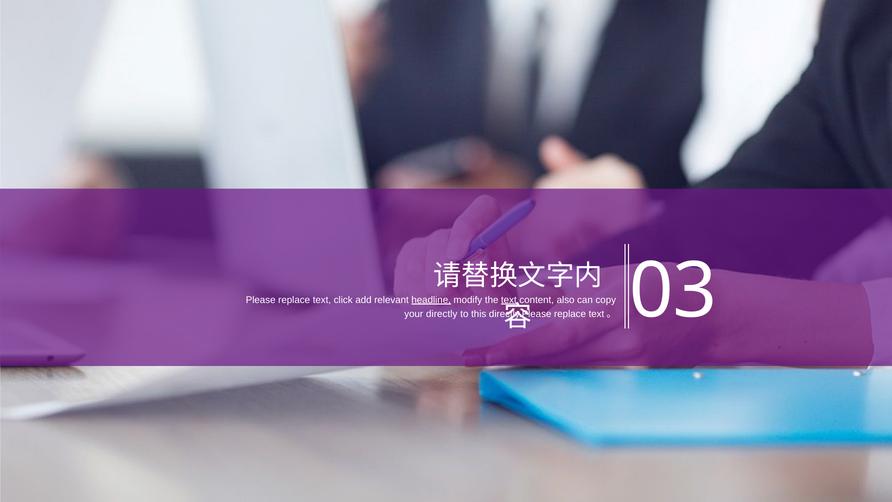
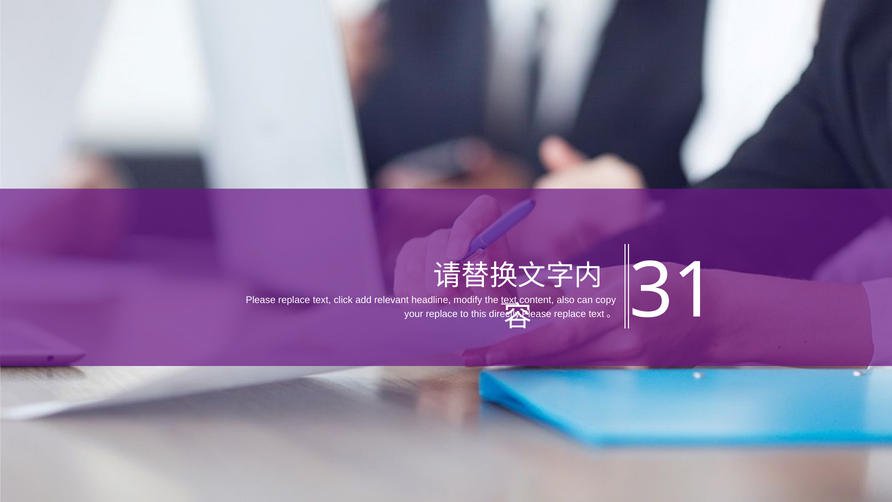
headline underline: present -> none
your directly: directly -> replace
03: 03 -> 31
